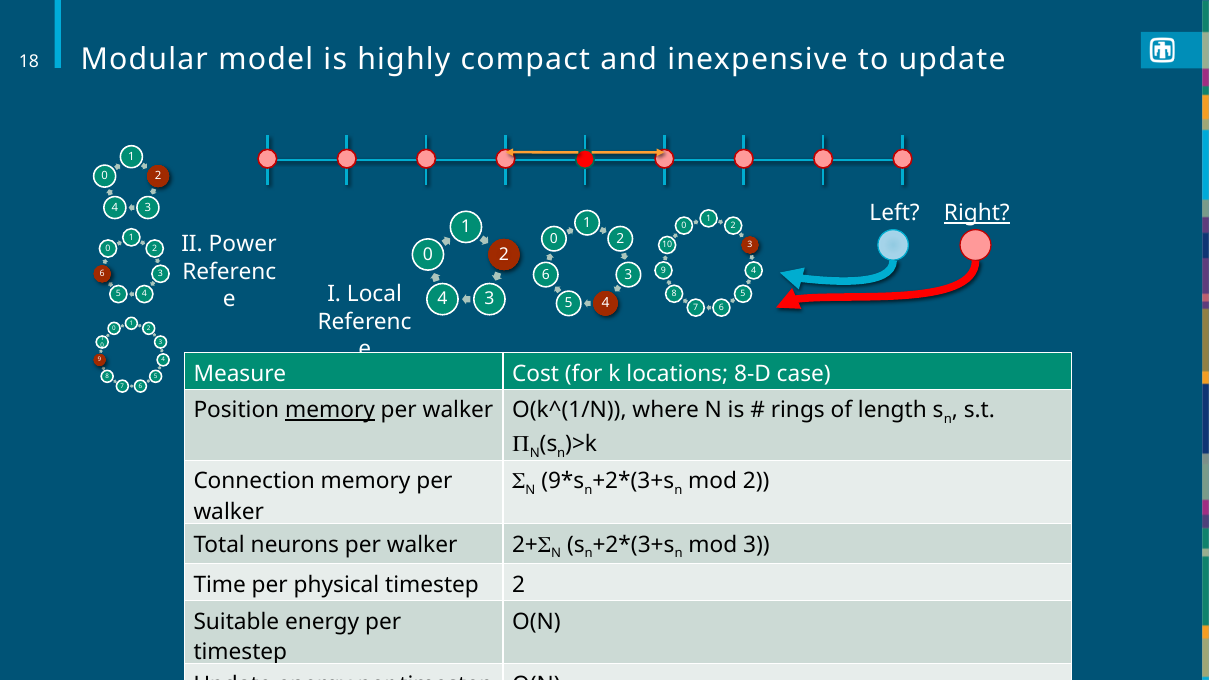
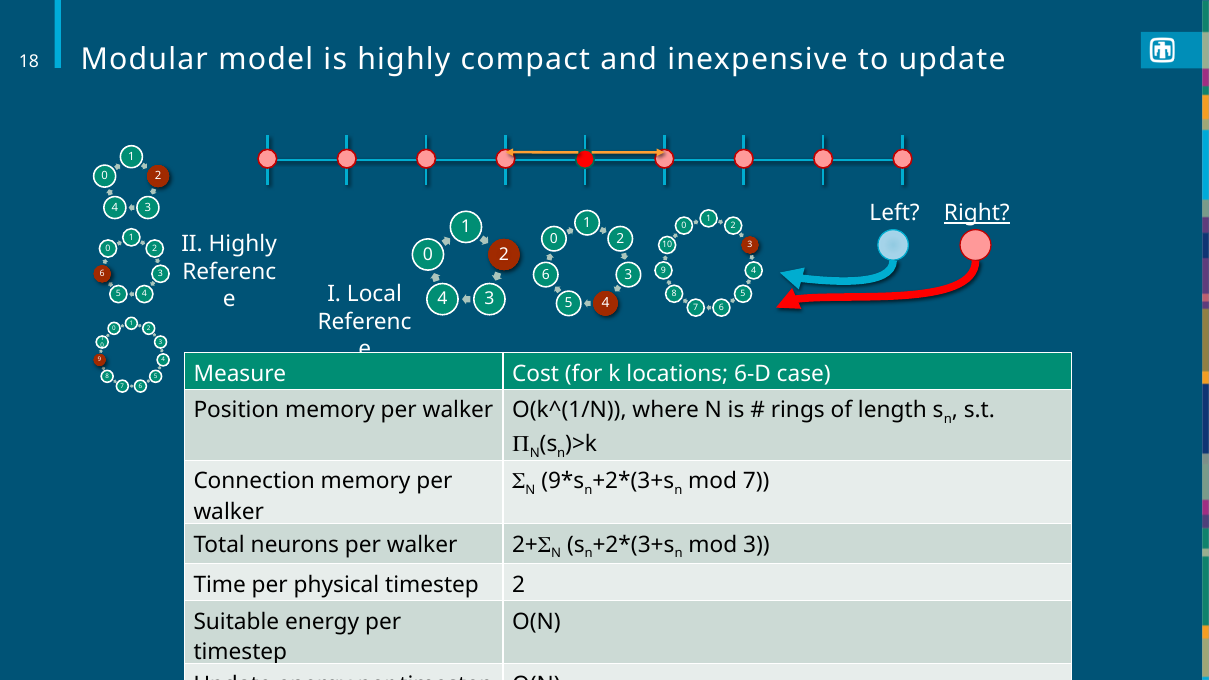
II Power: Power -> Highly
8-D: 8-D -> 6-D
memory at (330, 410) underline: present -> none
mod 2: 2 -> 7
